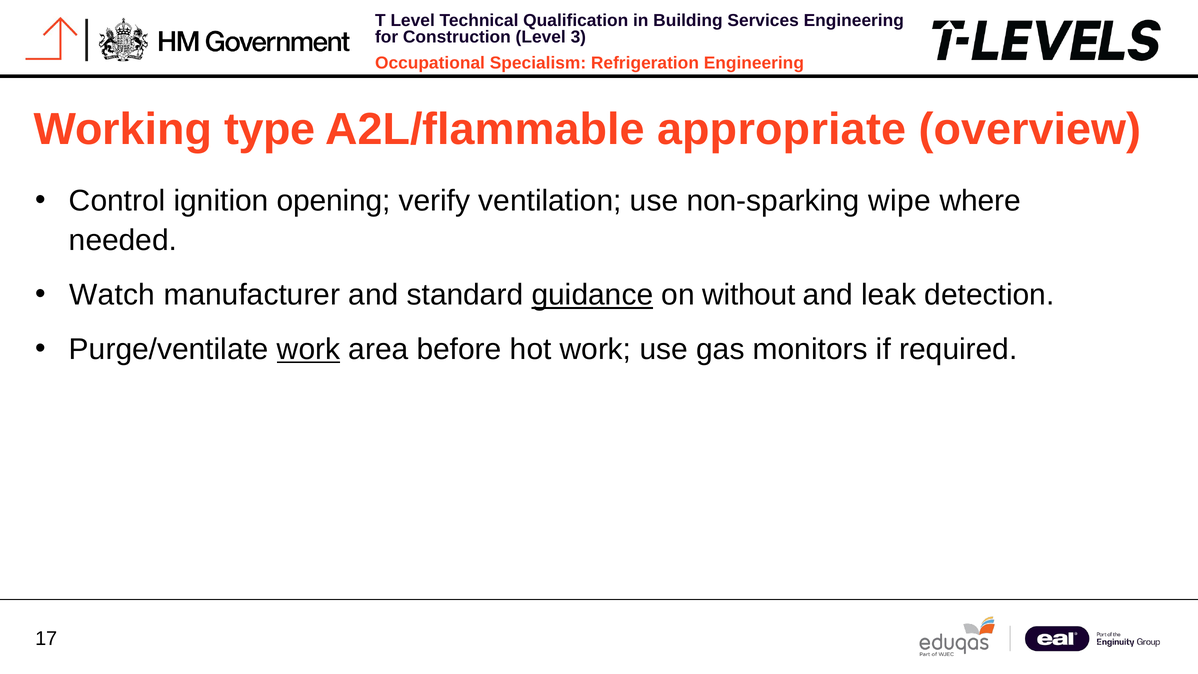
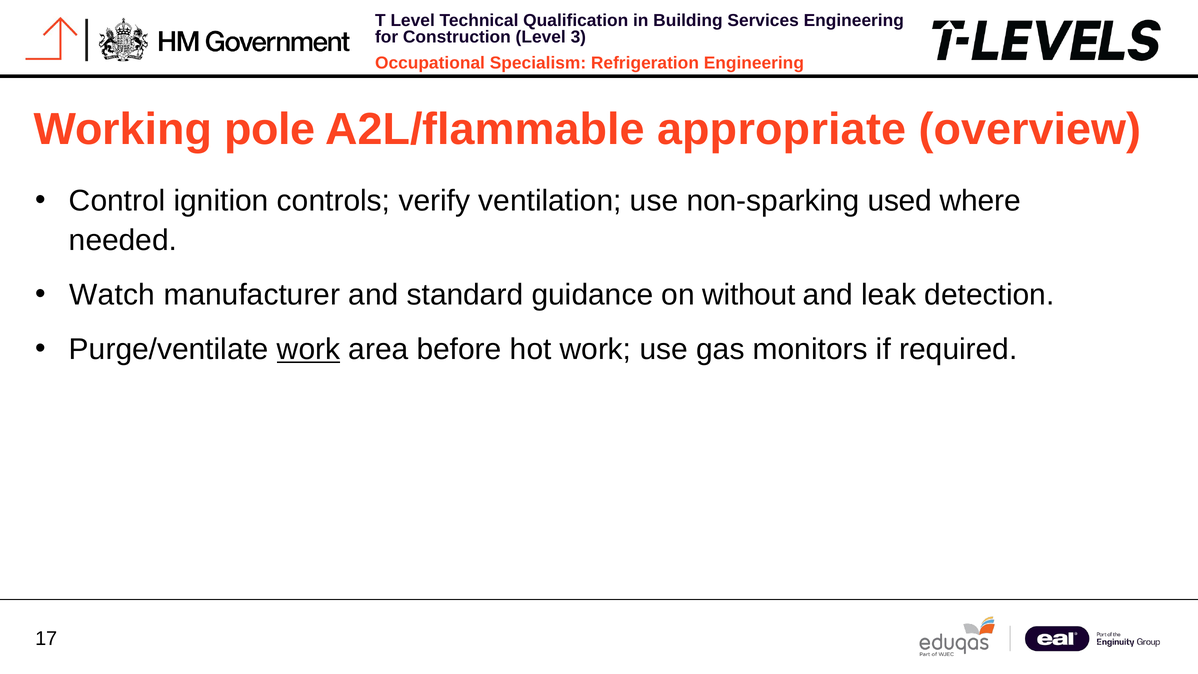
type: type -> pole
opening: opening -> controls
wipe: wipe -> used
guidance underline: present -> none
